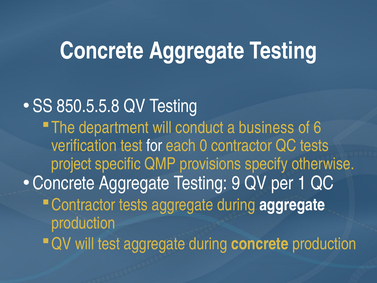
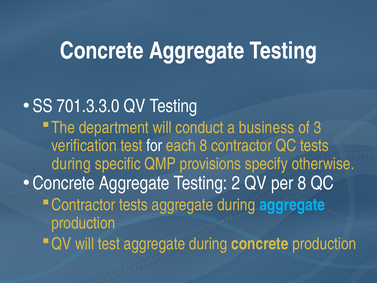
850.5.5.8: 850.5.5.8 -> 701.3.3.0
6: 6 -> 3
each 0: 0 -> 8
project at (71, 164): project -> during
9: 9 -> 2
per 1: 1 -> 8
aggregate at (292, 205) colour: white -> light blue
